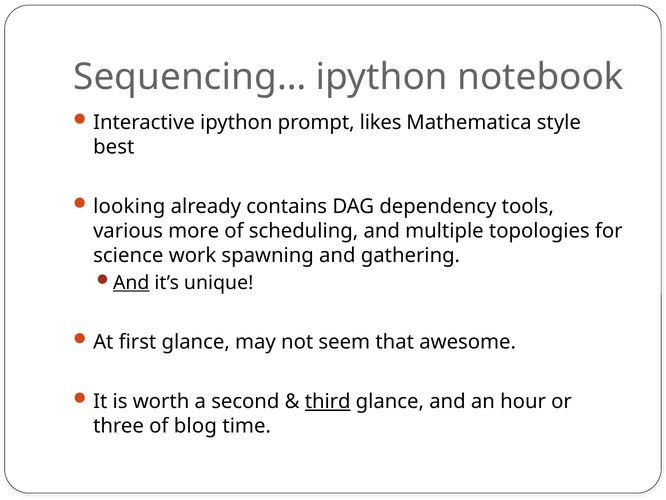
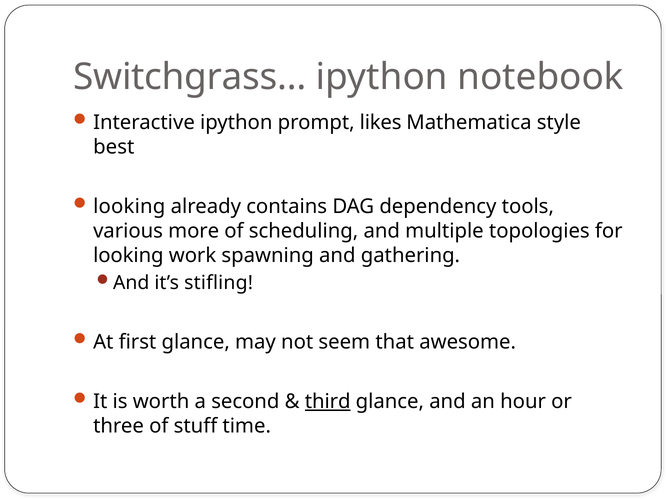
Sequencing…: Sequencing… -> Switchgrass…
science at (128, 255): science -> looking
And at (131, 282) underline: present -> none
unique: unique -> stifling
blog: blog -> stuff
